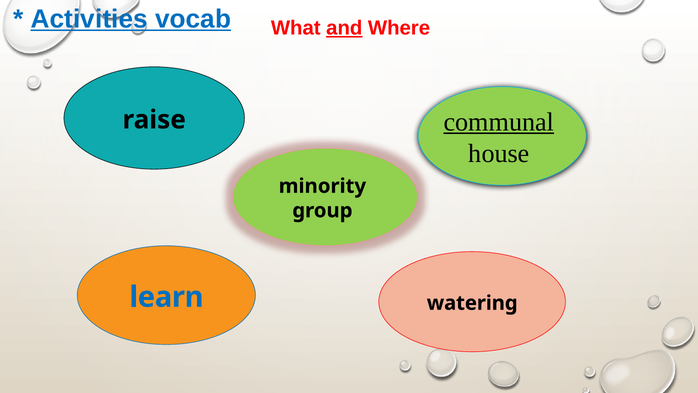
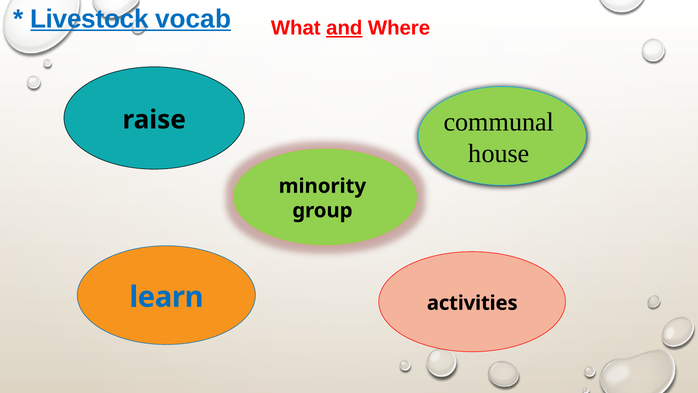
Activities: Activities -> Livestock
communal underline: present -> none
watering: watering -> activities
